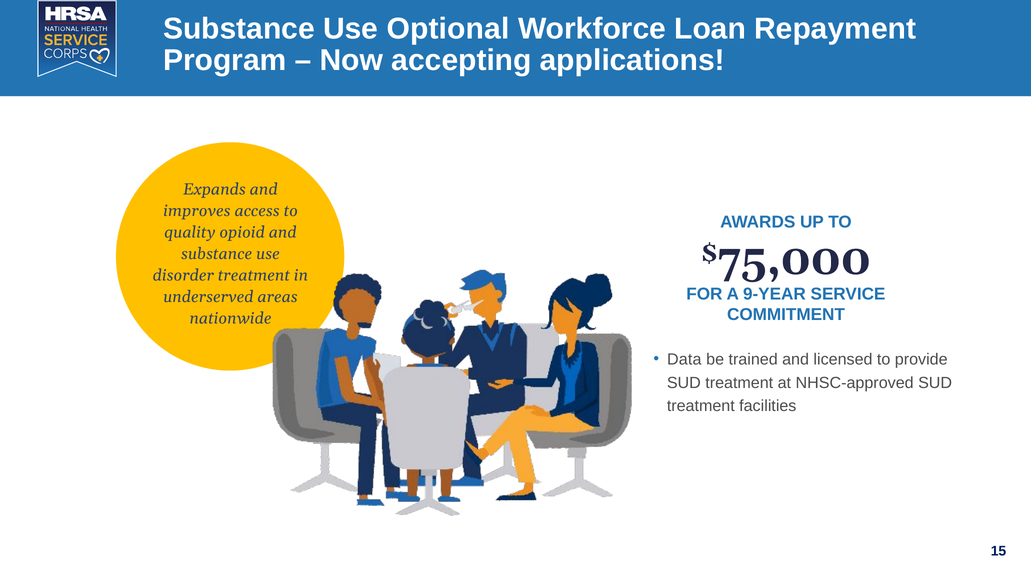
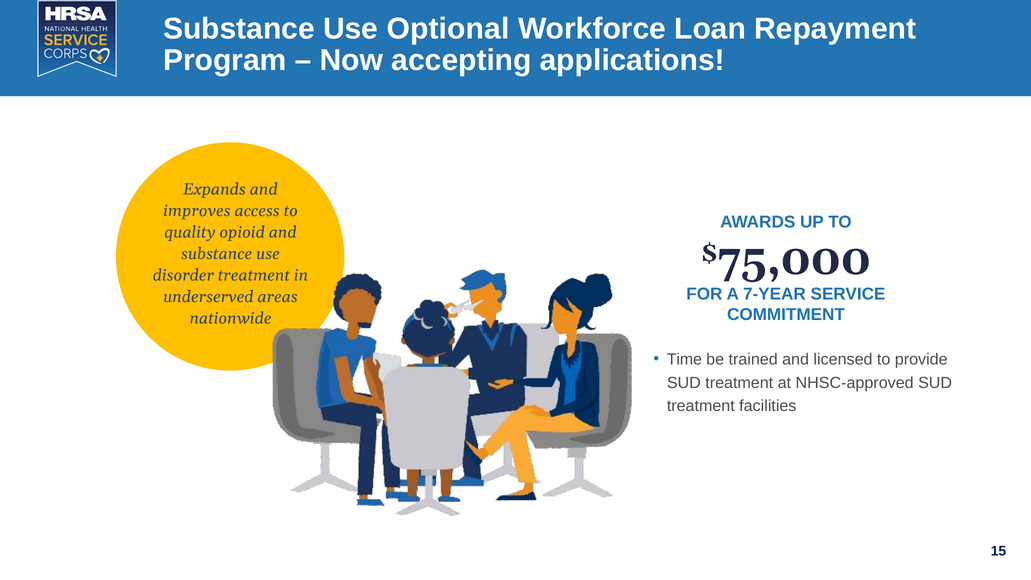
9-YEAR: 9-YEAR -> 7-YEAR
Data: Data -> Time
